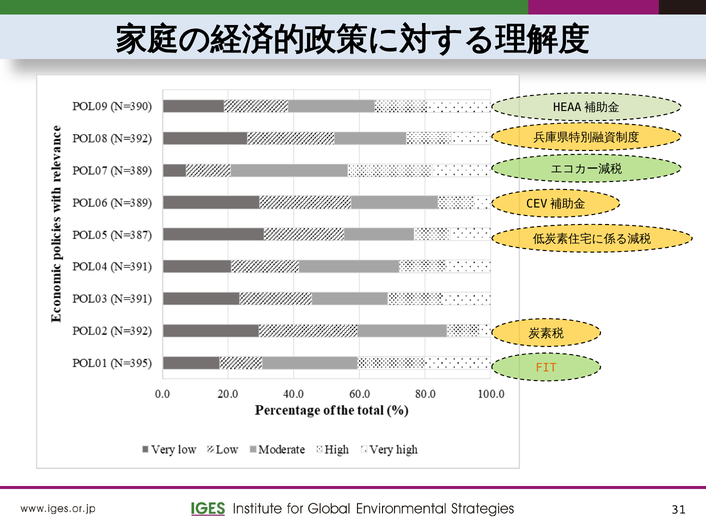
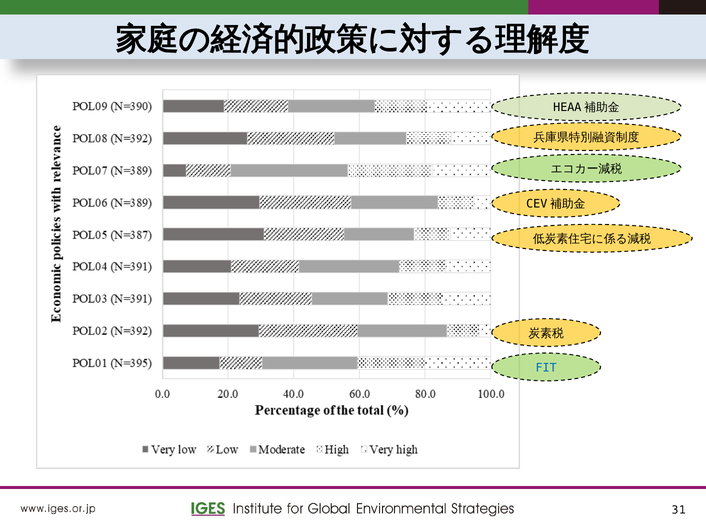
FIT colour: orange -> blue
